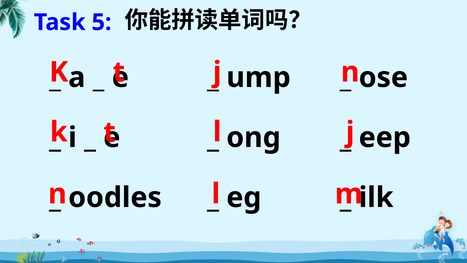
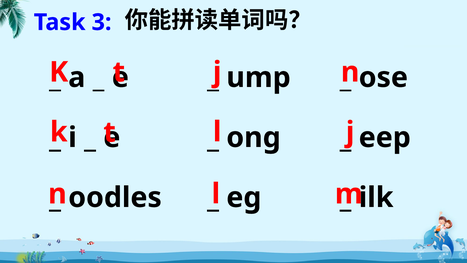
5: 5 -> 3
